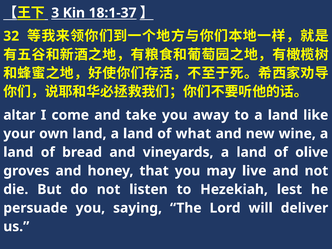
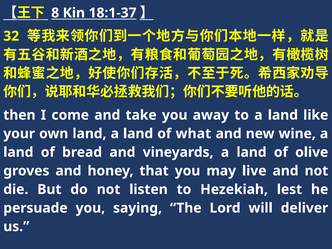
3: 3 -> 8
altar: altar -> then
